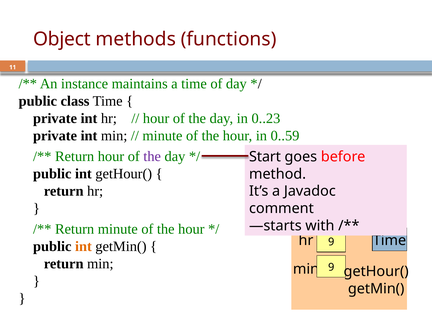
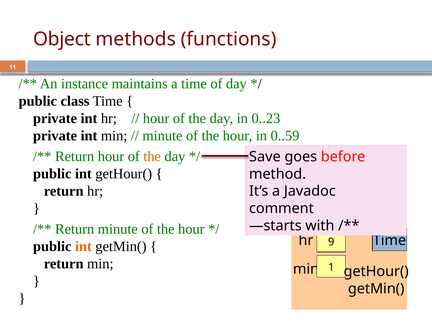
the at (152, 156) colour: purple -> orange
Start: Start -> Save
min 9: 9 -> 1
